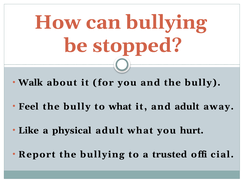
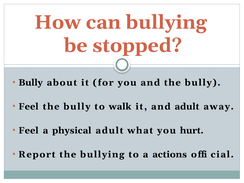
Walk at (31, 83): Walk -> Bully
to what: what -> walk
Like at (29, 130): Like -> Feel
trusted: trusted -> actions
